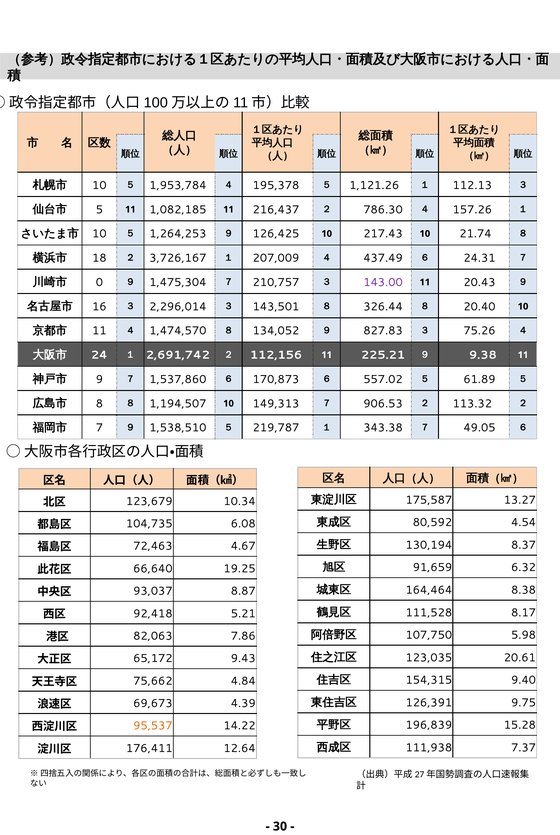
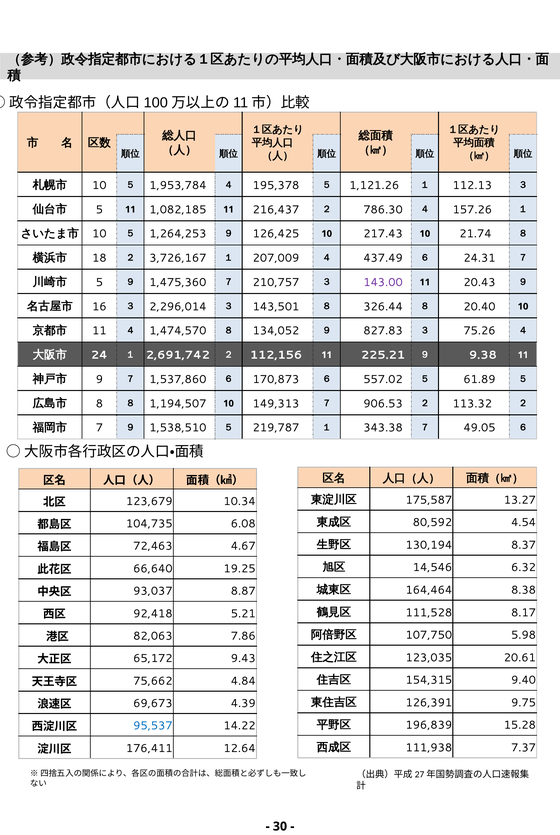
0 at (99, 282): 0 -> 5
1,475,304: 1,475,304 -> 1,475,360
91,659: 91,659 -> 14,546
95,537 colour: orange -> blue
